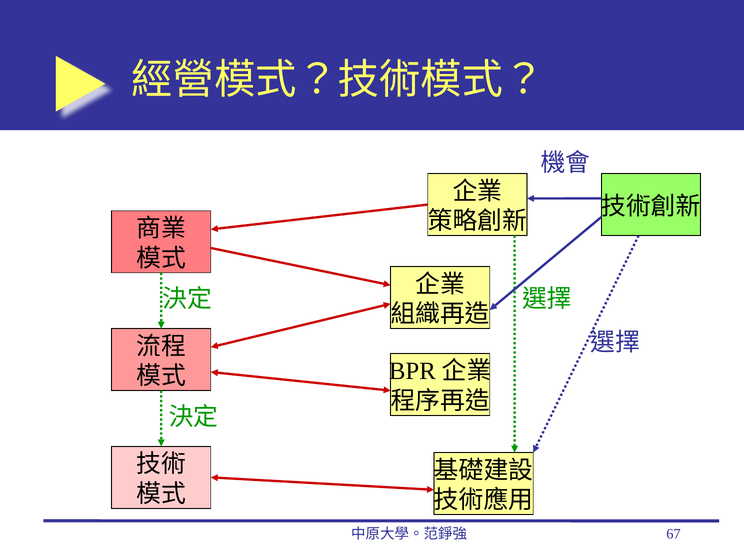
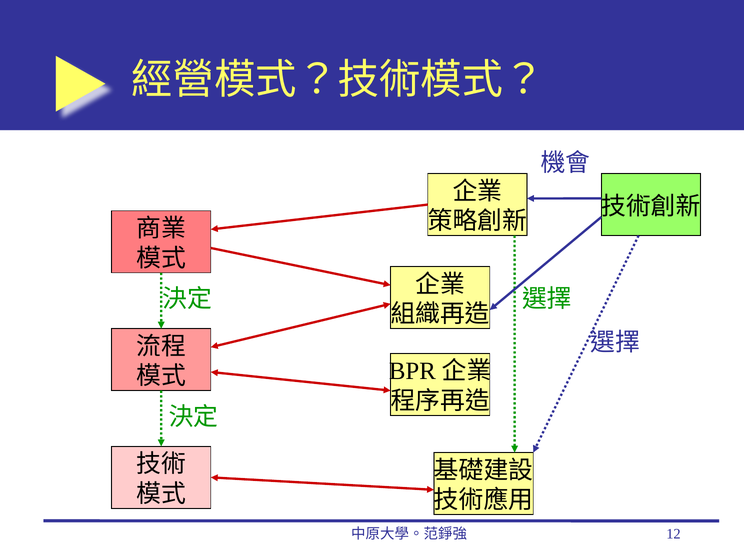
67: 67 -> 12
